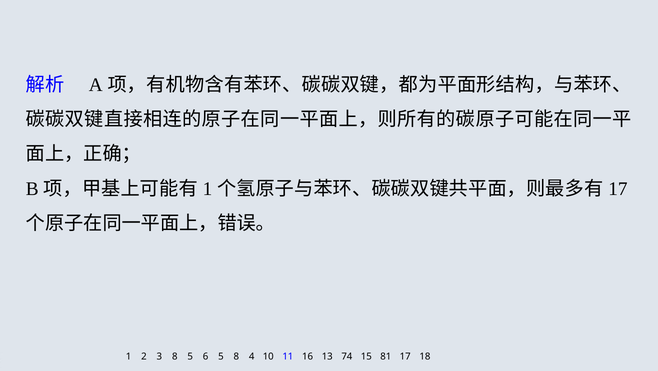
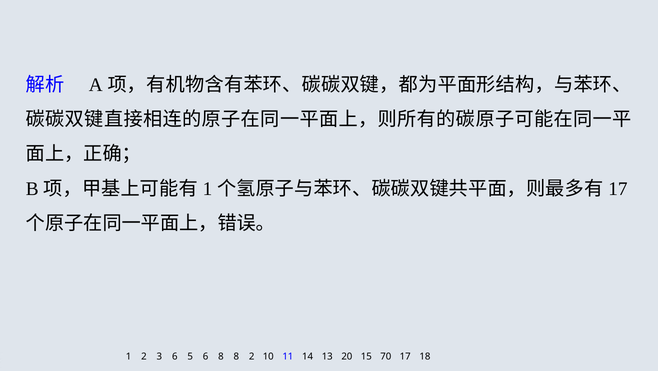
3 8: 8 -> 6
6 5: 5 -> 8
8 4: 4 -> 2
16: 16 -> 14
74: 74 -> 20
81: 81 -> 70
